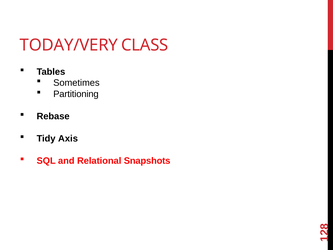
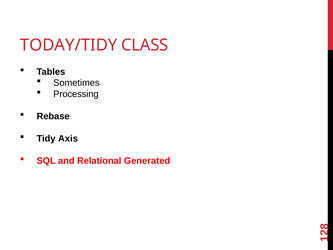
TODAY/VERY: TODAY/VERY -> TODAY/TIDY
Partitioning: Partitioning -> Processing
Snapshots: Snapshots -> Generated
